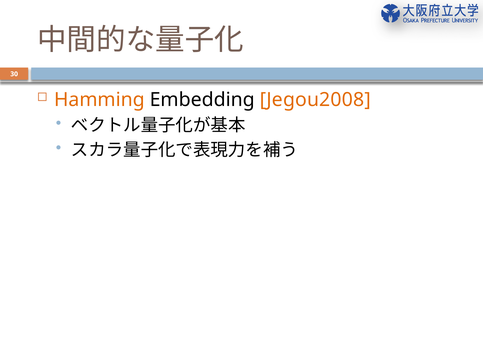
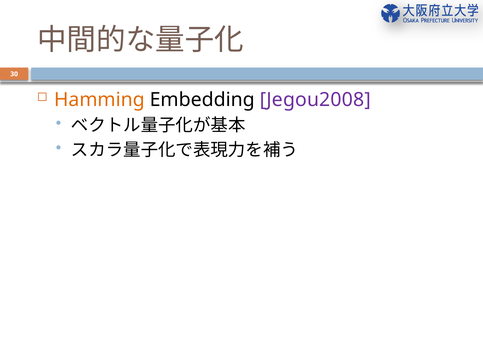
Jegou2008 colour: orange -> purple
